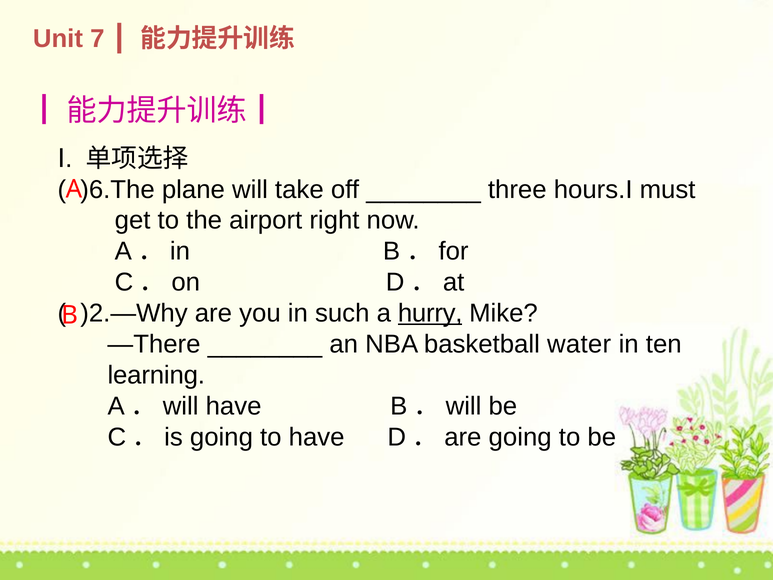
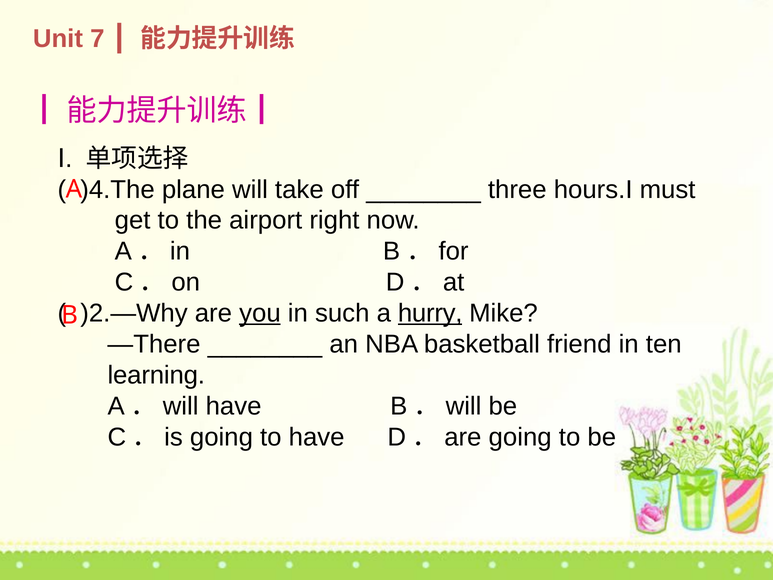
)6.The: )6.The -> )4.The
you underline: none -> present
water: water -> friend
